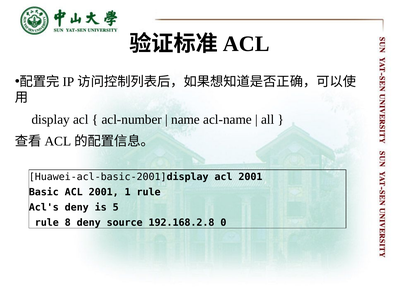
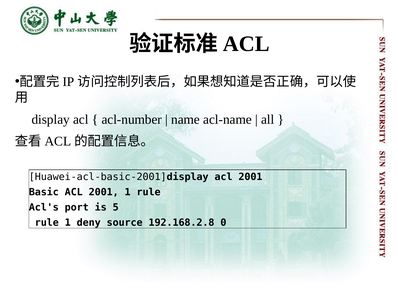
Acl's deny: deny -> port
rule 8: 8 -> 1
